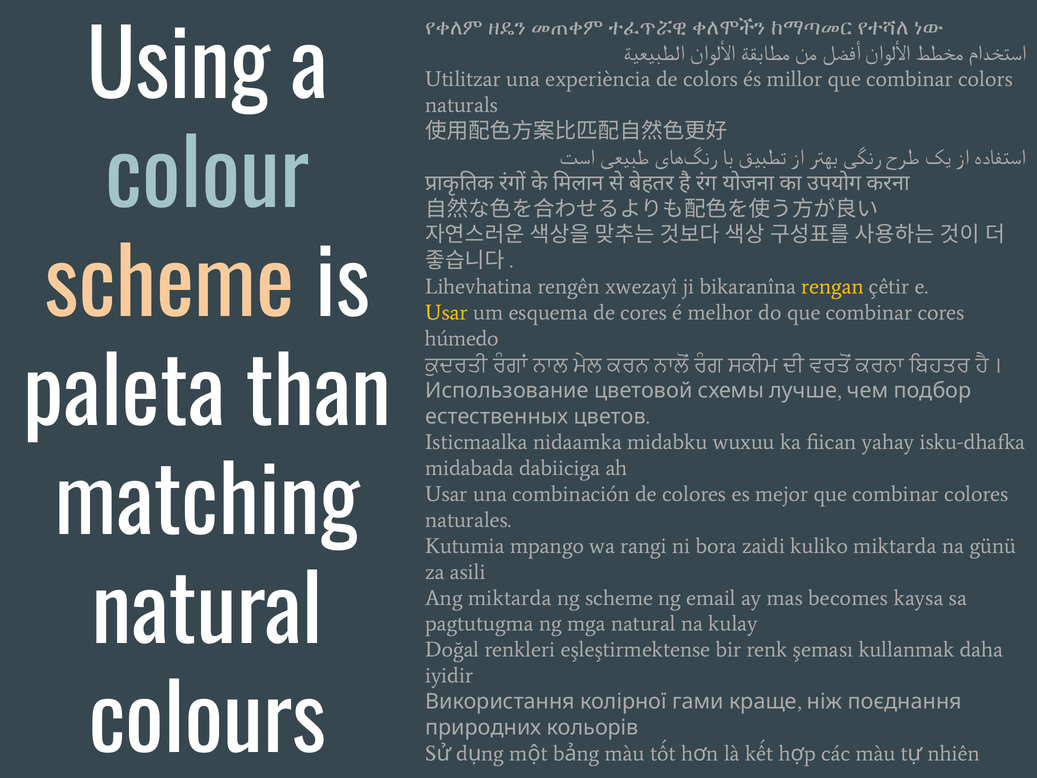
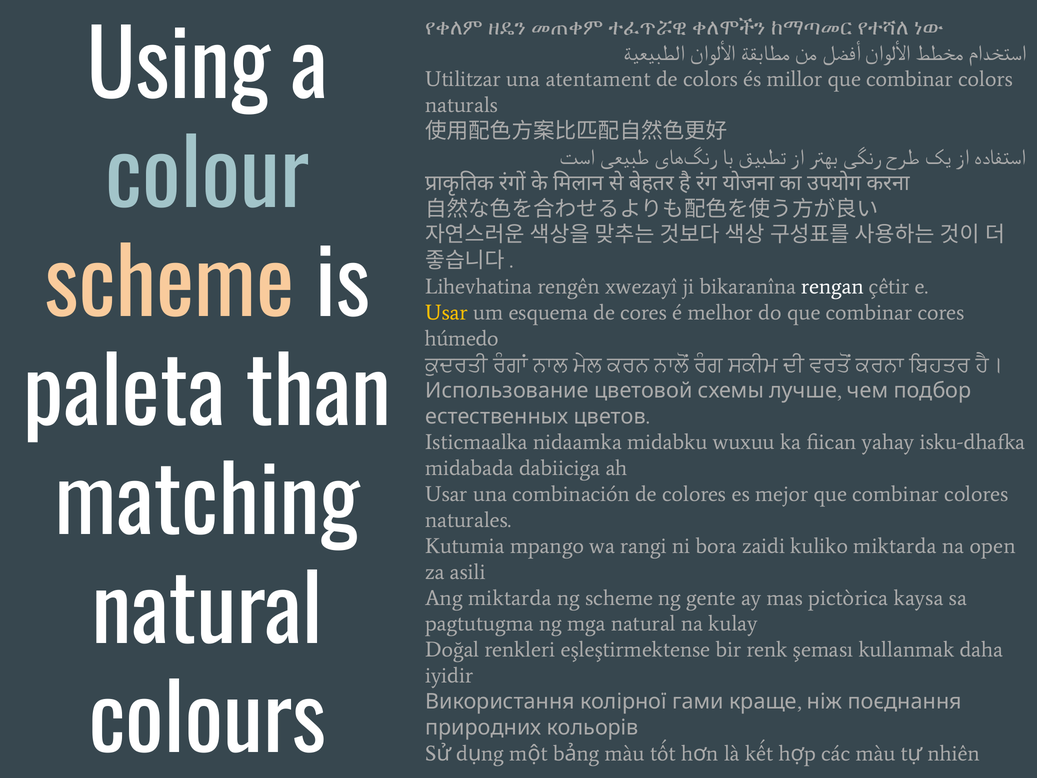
experiència: experiència -> atentament
rengan colour: yellow -> white
günü: günü -> open
email: email -> gente
becomes: becomes -> pictòrica
